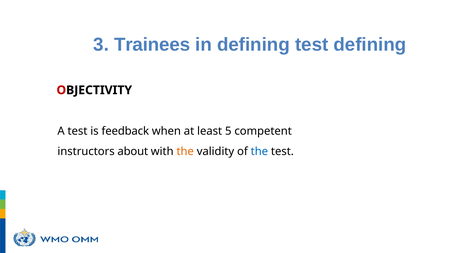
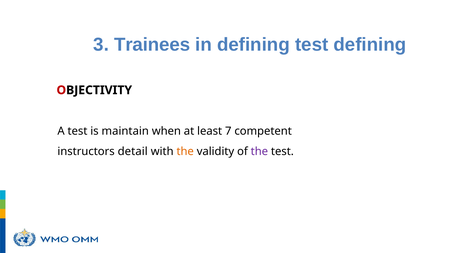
feedback: feedback -> maintain
5: 5 -> 7
about: about -> detail
the at (259, 151) colour: blue -> purple
